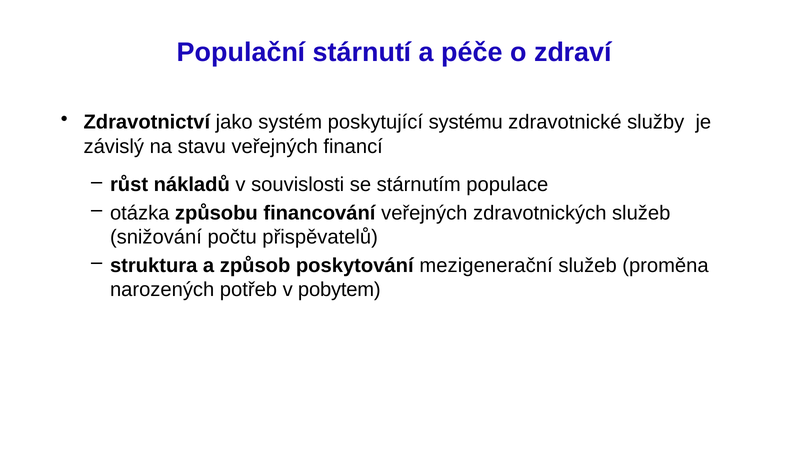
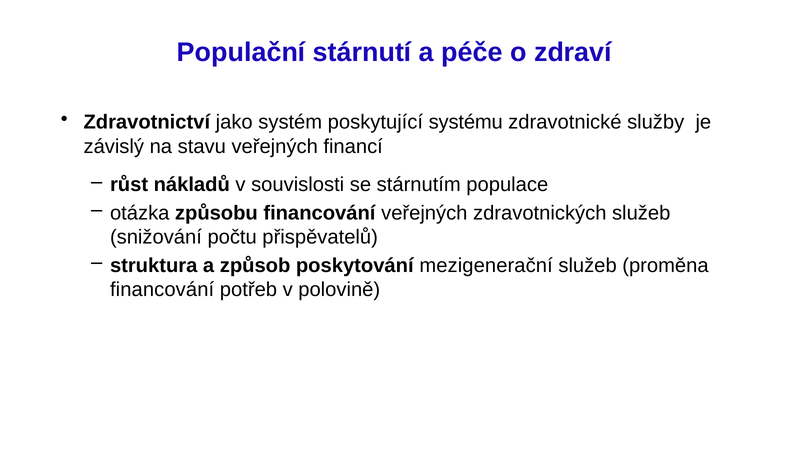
narozených at (162, 290): narozených -> financování
pobytem: pobytem -> polovině
